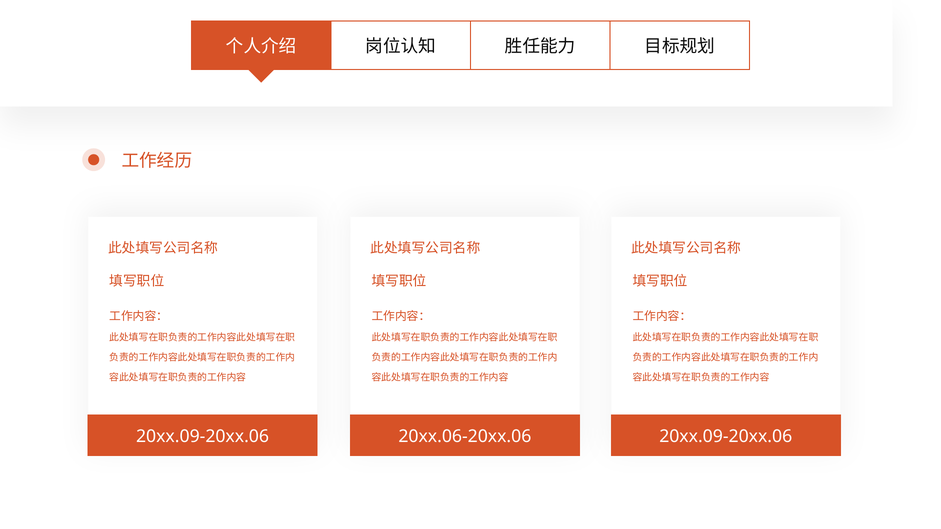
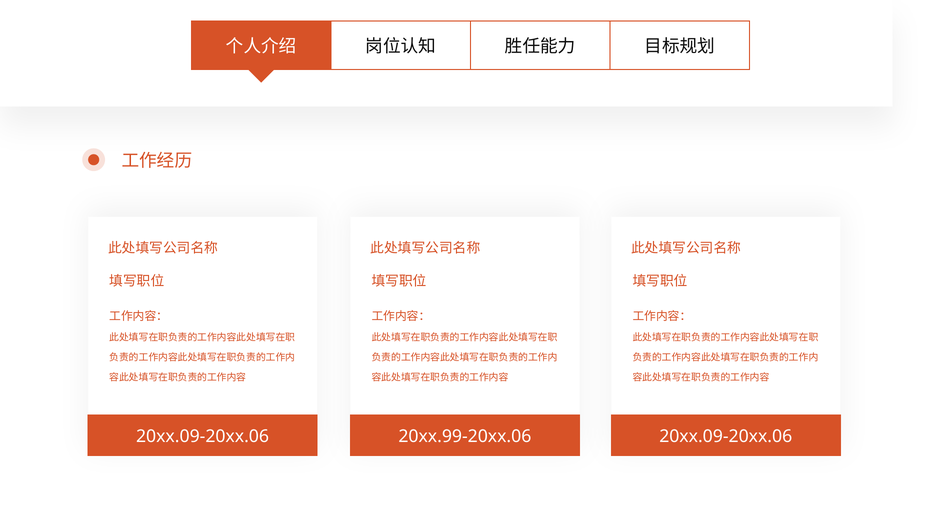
20xx.06-20xx.06: 20xx.06-20xx.06 -> 20xx.99-20xx.06
